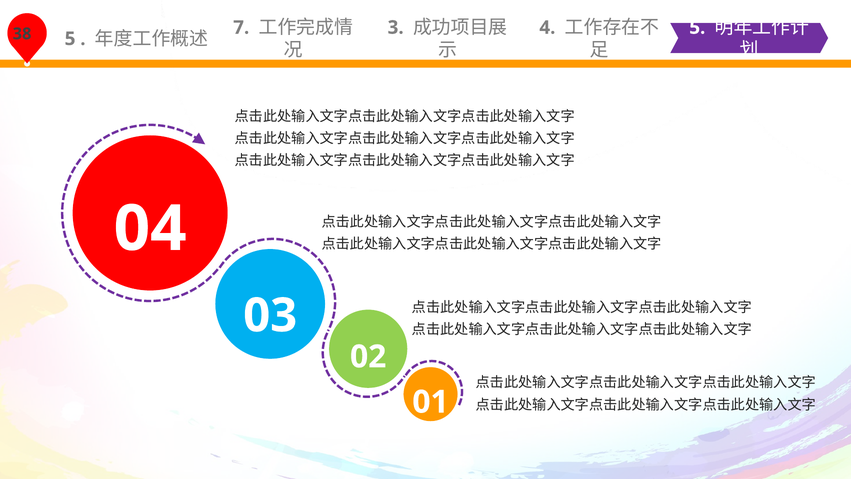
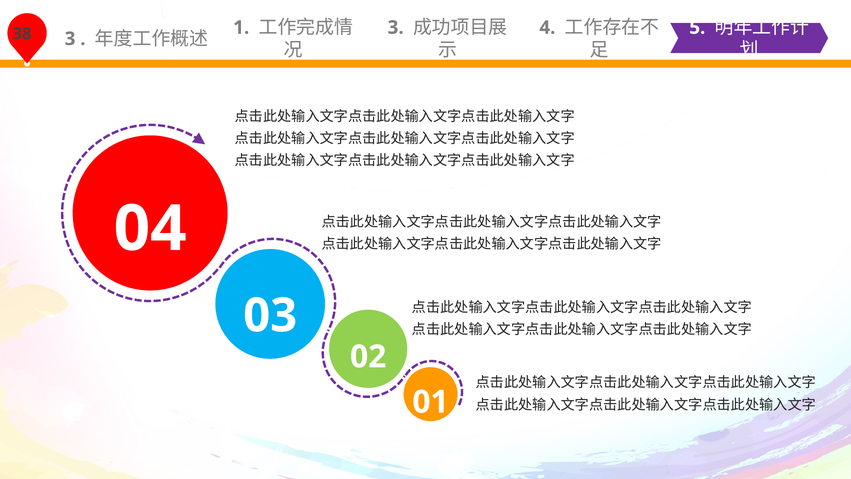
5 at (70, 39): 5 -> 3
7: 7 -> 1
